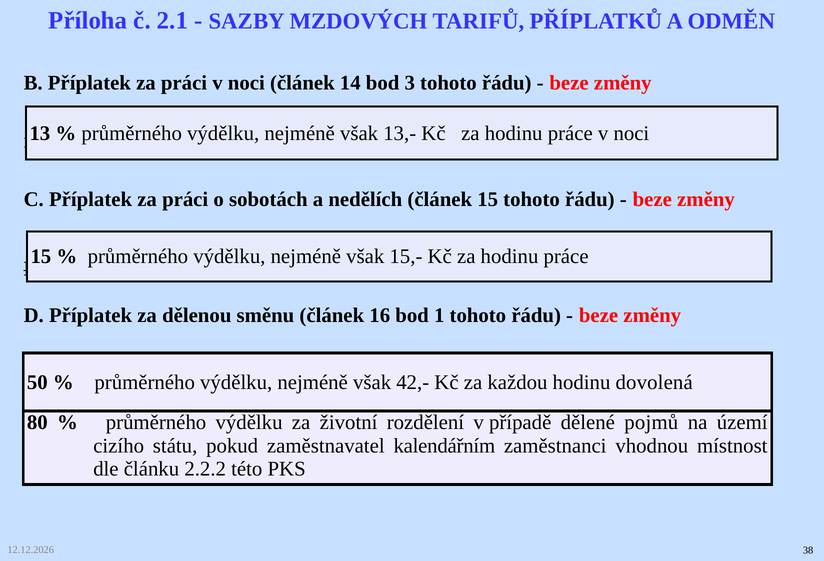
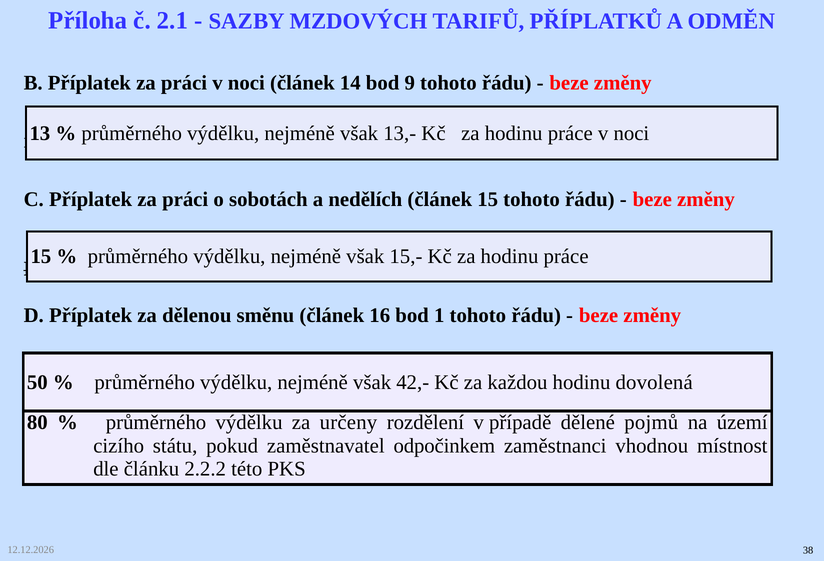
3: 3 -> 9
životní: životní -> určeny
kalendářním: kalendářním -> odpočinkem
